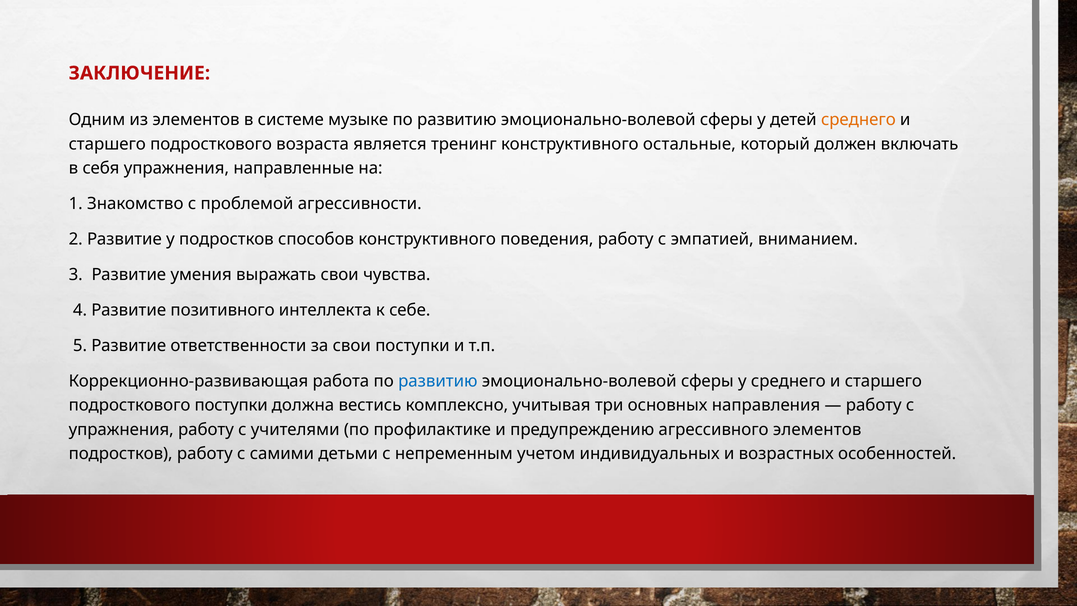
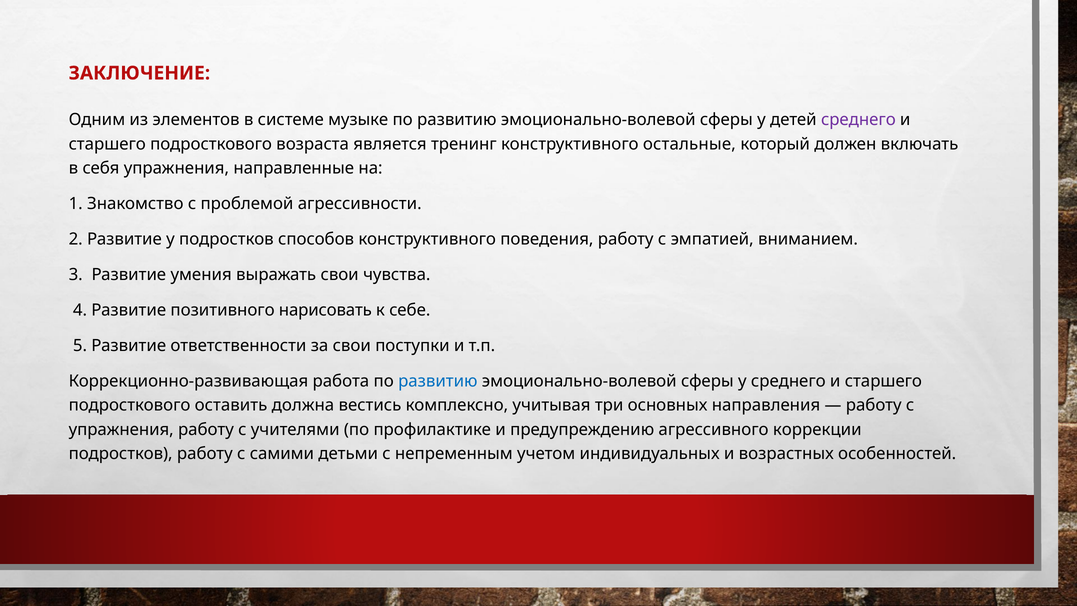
среднего at (858, 120) colour: orange -> purple
интеллекта: интеллекта -> нарисовать
подросткового поступки: поступки -> оставить
агрессивного элементов: элементов -> коррекции
